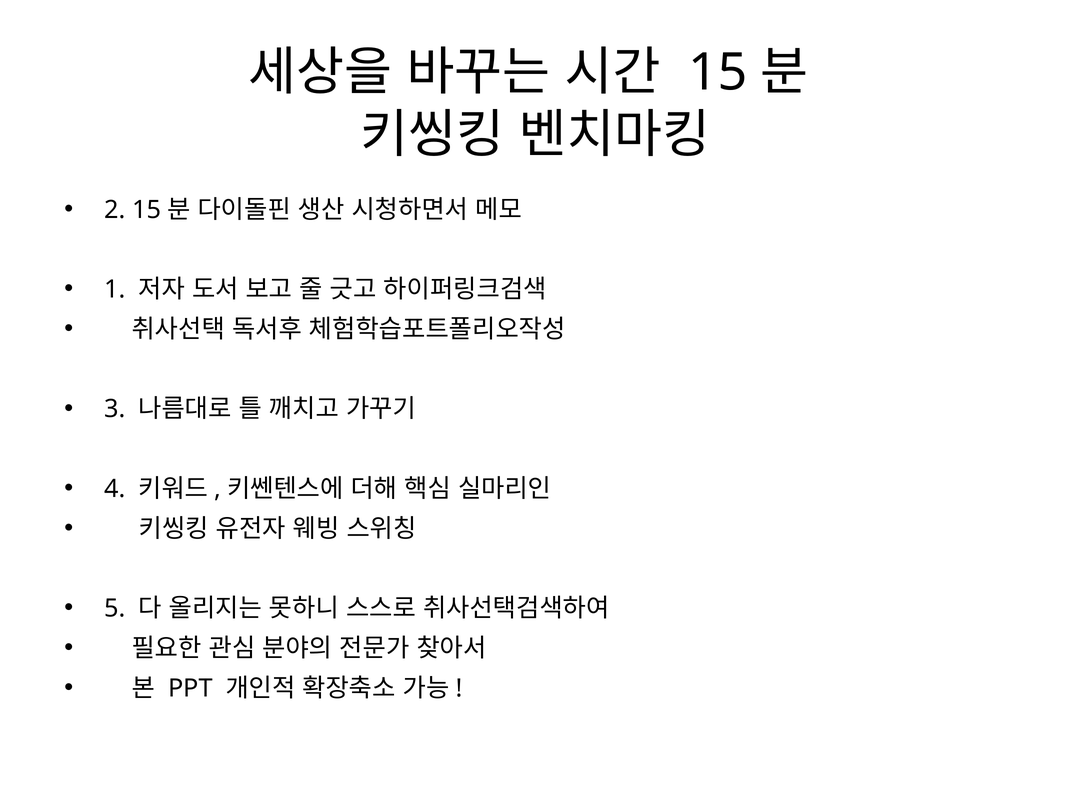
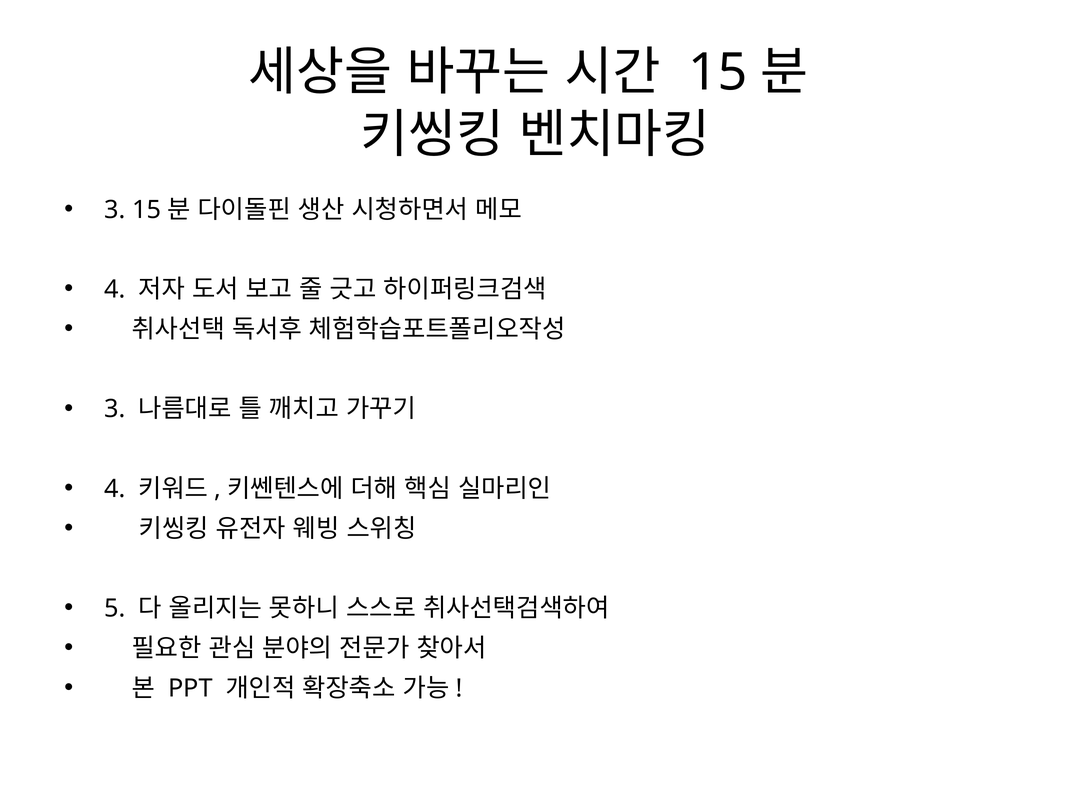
2 at (115, 210): 2 -> 3
1 at (115, 290): 1 -> 4
